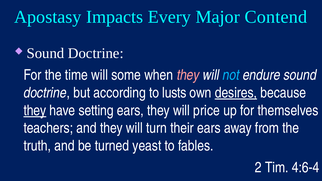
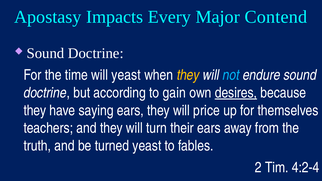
will some: some -> yeast
they at (188, 75) colour: pink -> yellow
lusts: lusts -> gain
they at (35, 110) underline: present -> none
setting: setting -> saying
4:6-4: 4:6-4 -> 4:2-4
